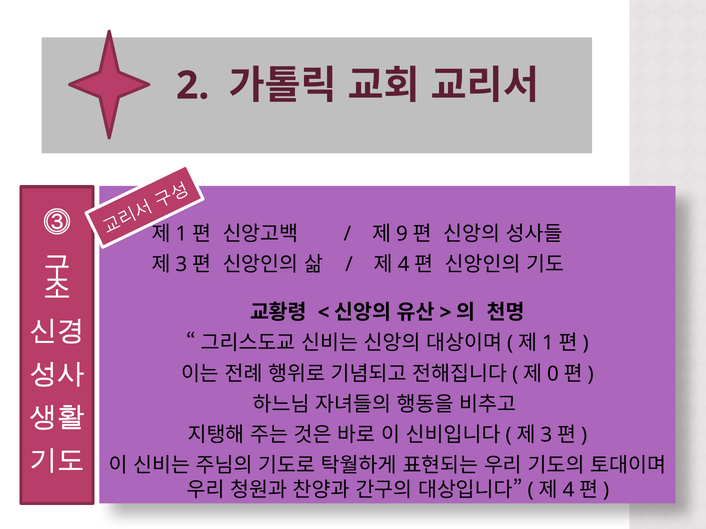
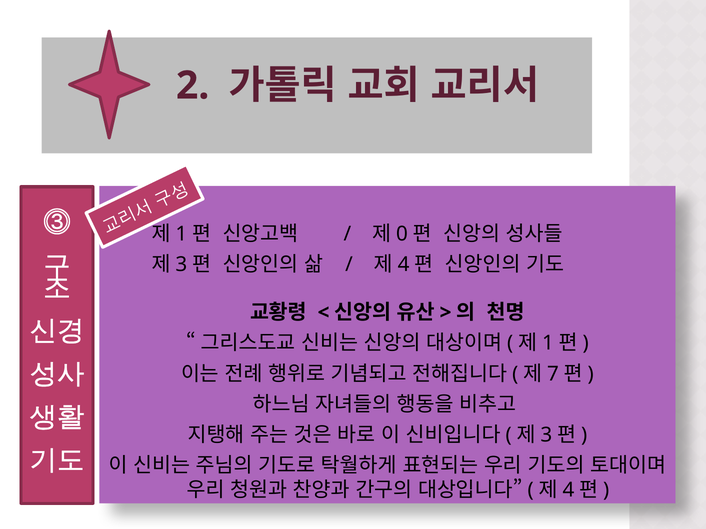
9: 9 -> 0
0: 0 -> 7
